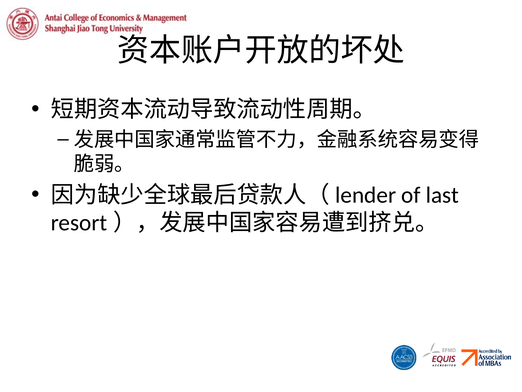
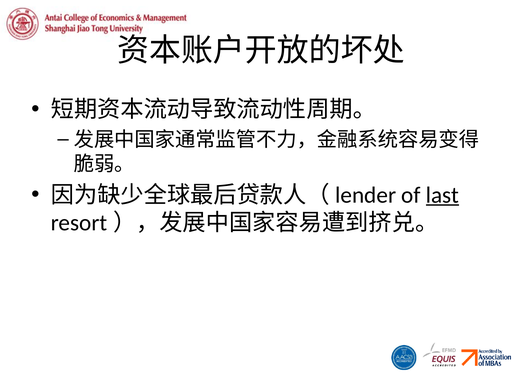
last underline: none -> present
